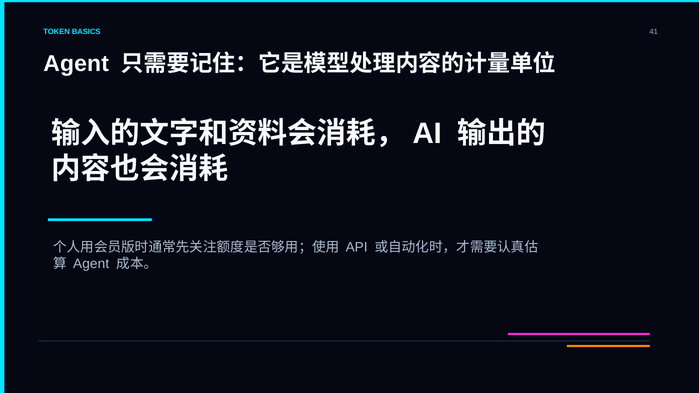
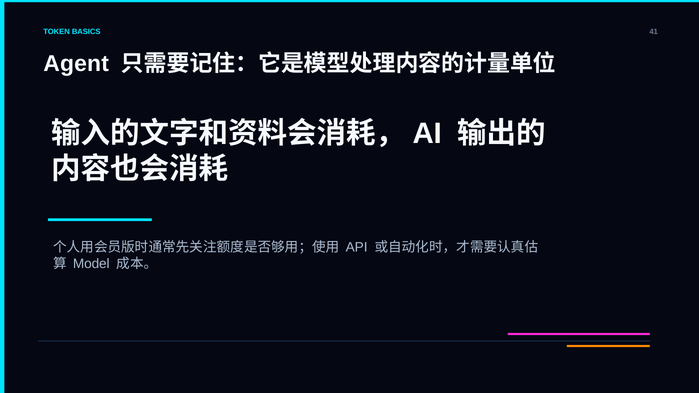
Agent at (91, 264): Agent -> Model
